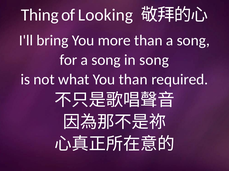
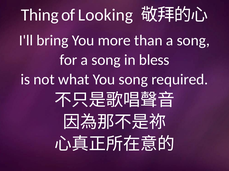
in song: song -> bless
You than: than -> song
